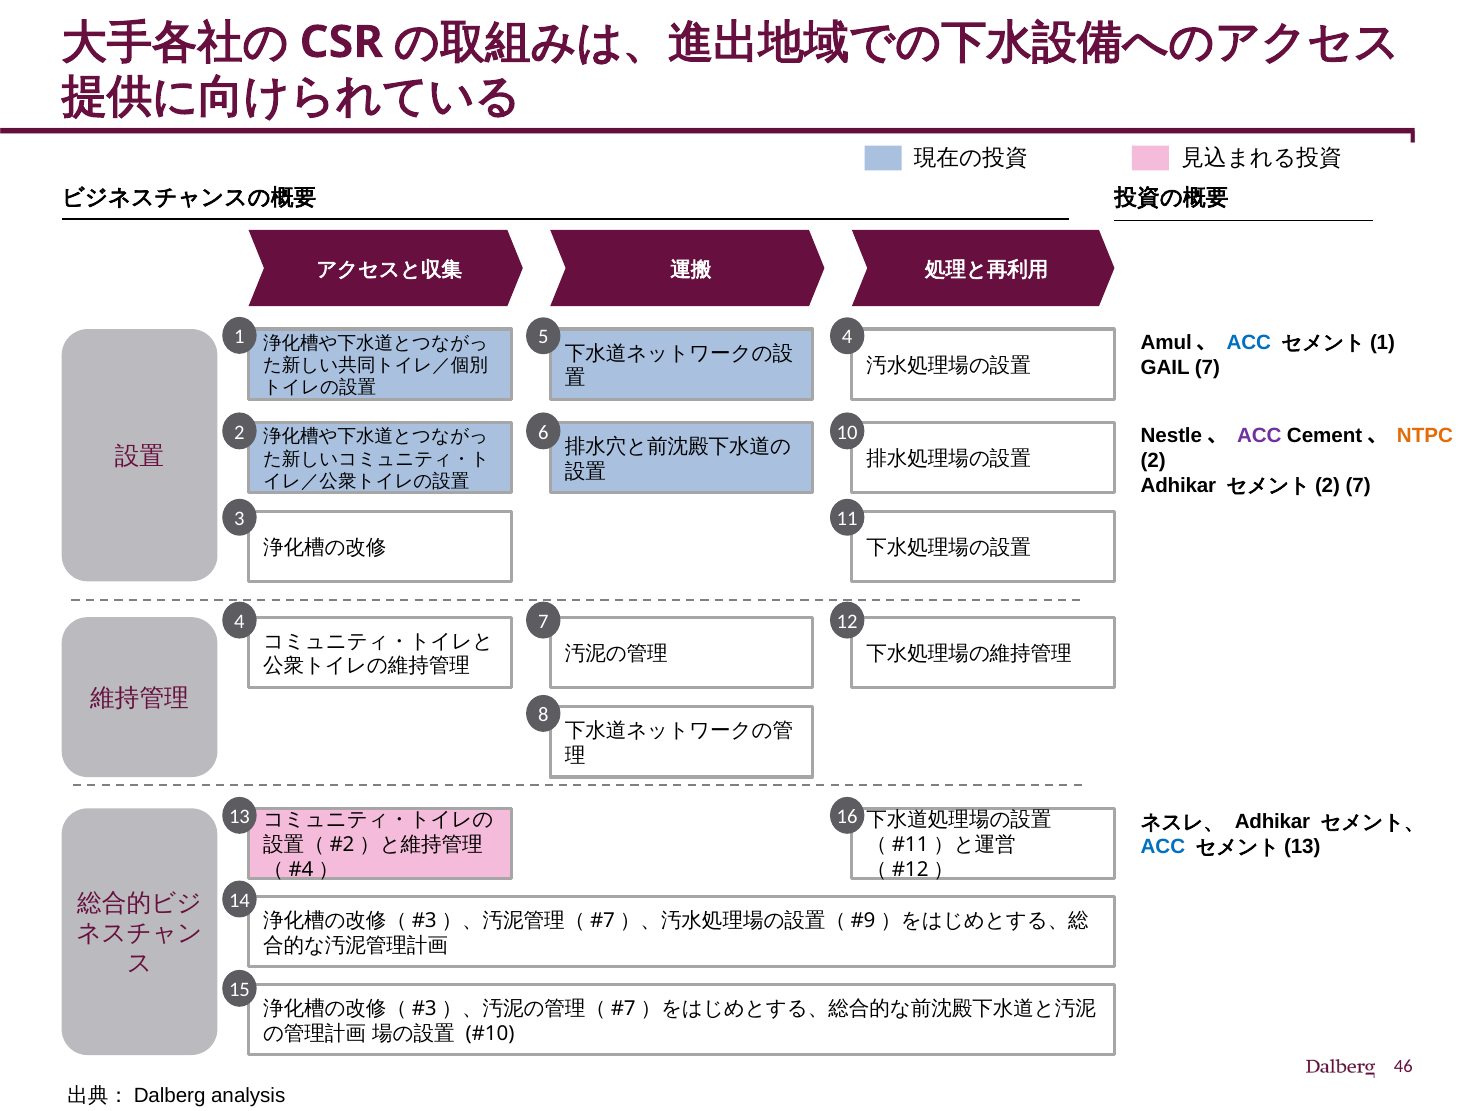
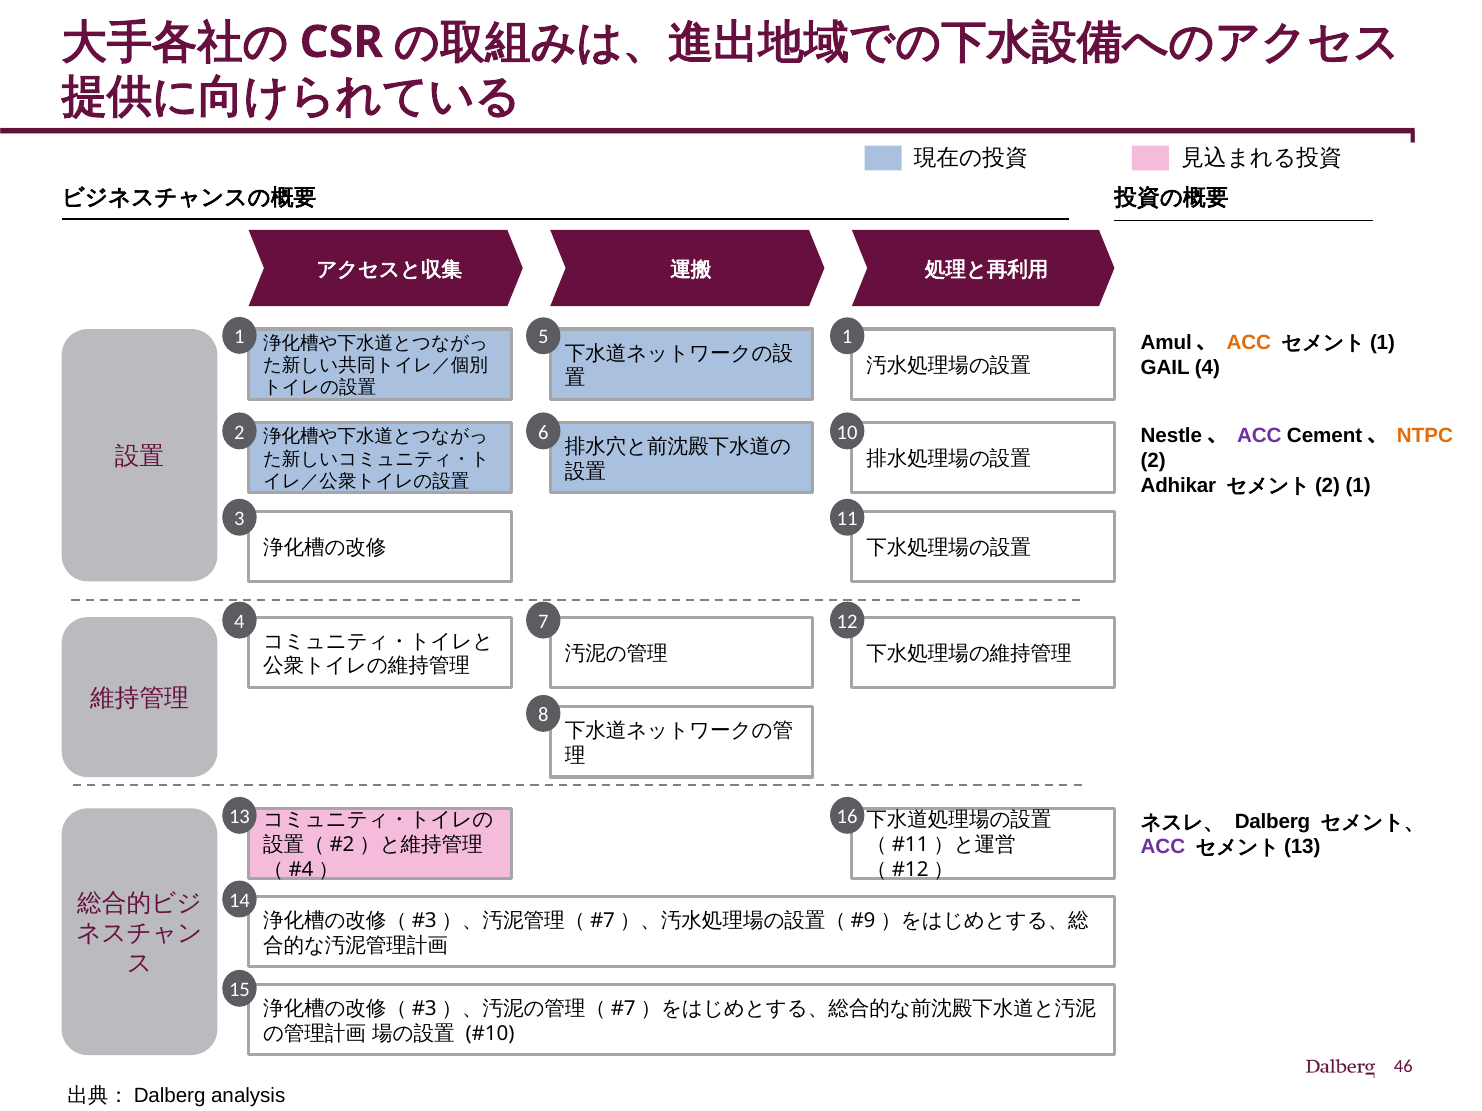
5 4: 4 -> 1
ACC at (1249, 343) colour: blue -> orange
GAIL 7: 7 -> 4
7 at (1358, 486): 7 -> 1
Adhikar at (1272, 822): Adhikar -> Dalberg
ACC at (1163, 847) colour: blue -> purple
